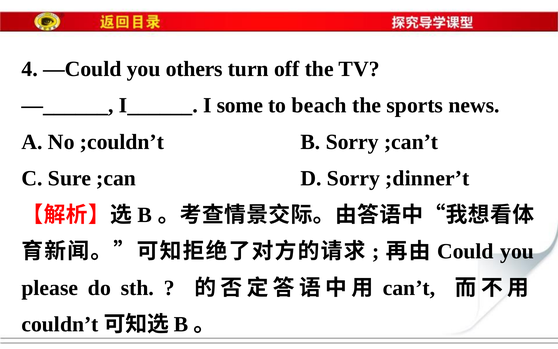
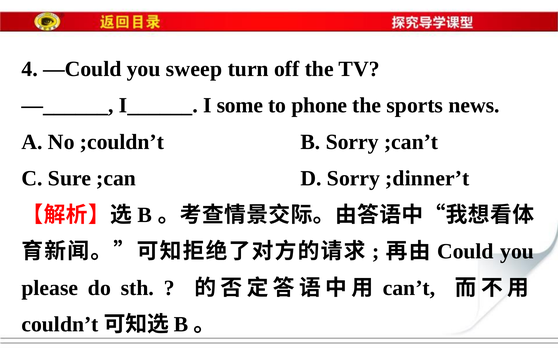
others: others -> sweep
beach: beach -> phone
